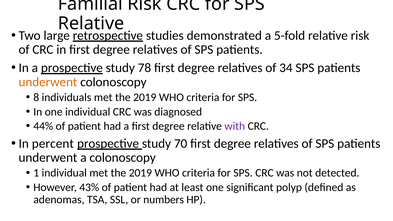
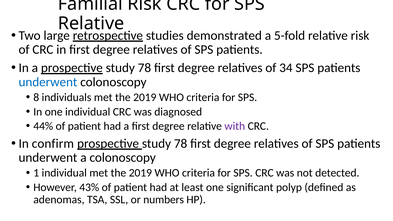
underwent at (48, 82) colour: orange -> blue
percent: percent -> confirm
70 at (181, 144): 70 -> 78
